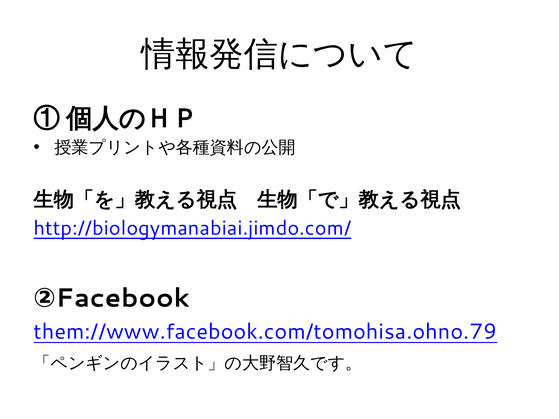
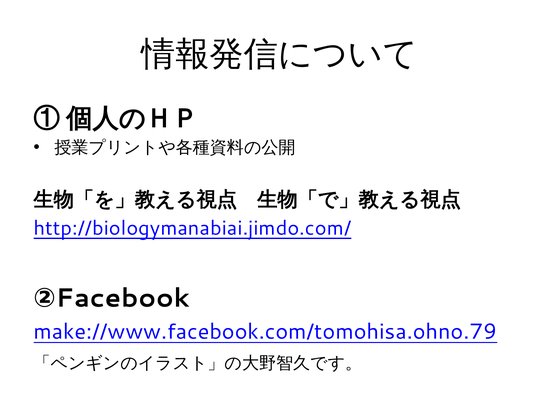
them://www.facebook.com/tomohisa.ohno.79: them://www.facebook.com/tomohisa.ohno.79 -> make://www.facebook.com/tomohisa.ohno.79
